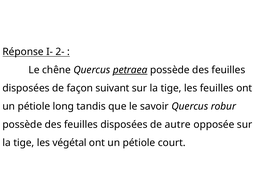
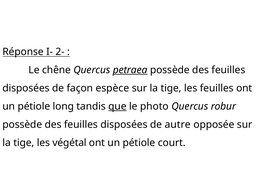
suivant: suivant -> espèce
que underline: none -> present
savoir: savoir -> photo
